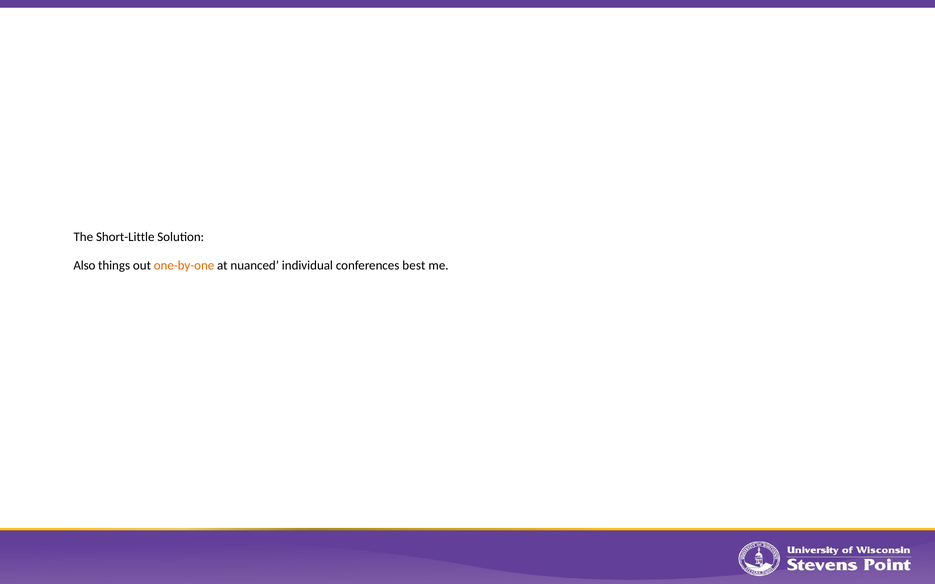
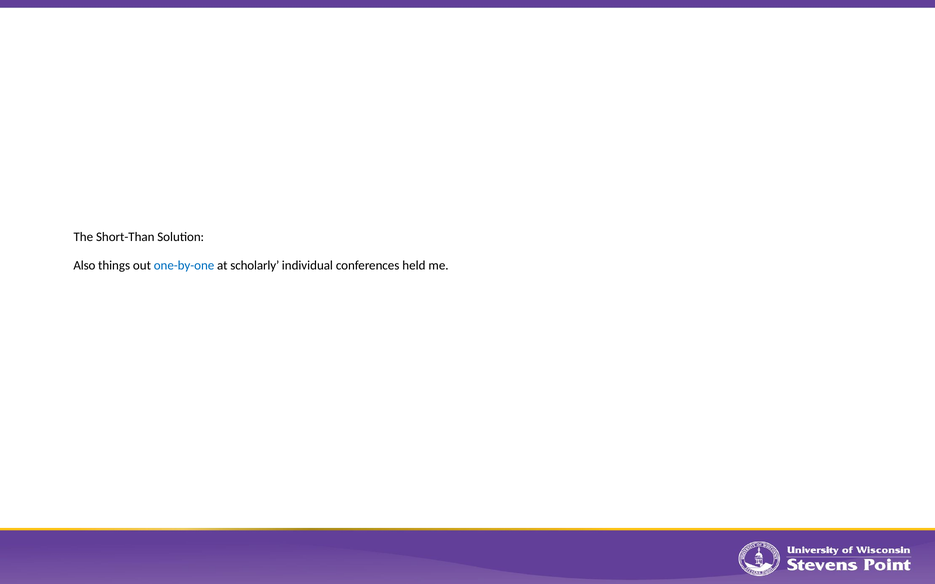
Short-Little: Short-Little -> Short-Than
one-by-one colour: orange -> blue
nuanced: nuanced -> scholarly
best: best -> held
